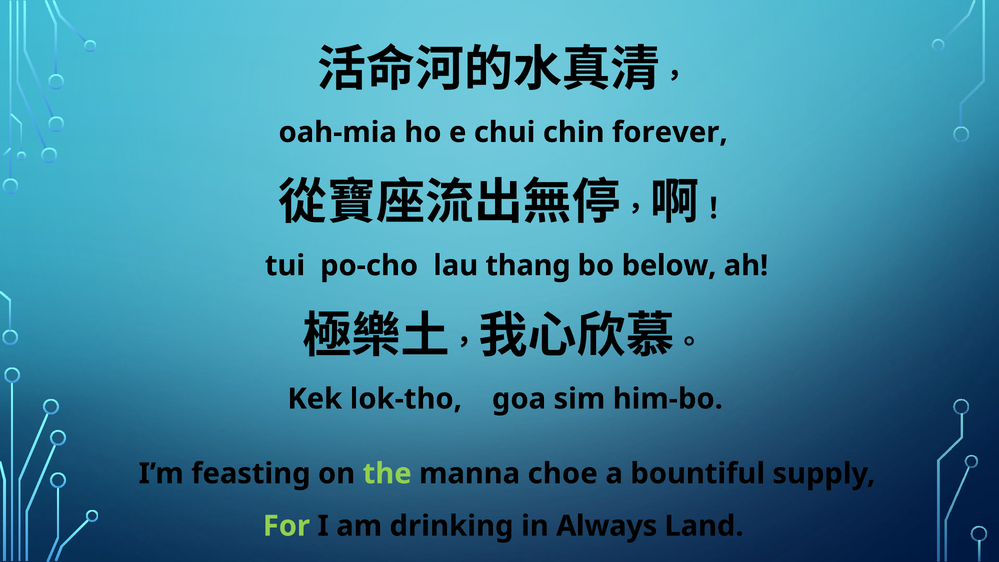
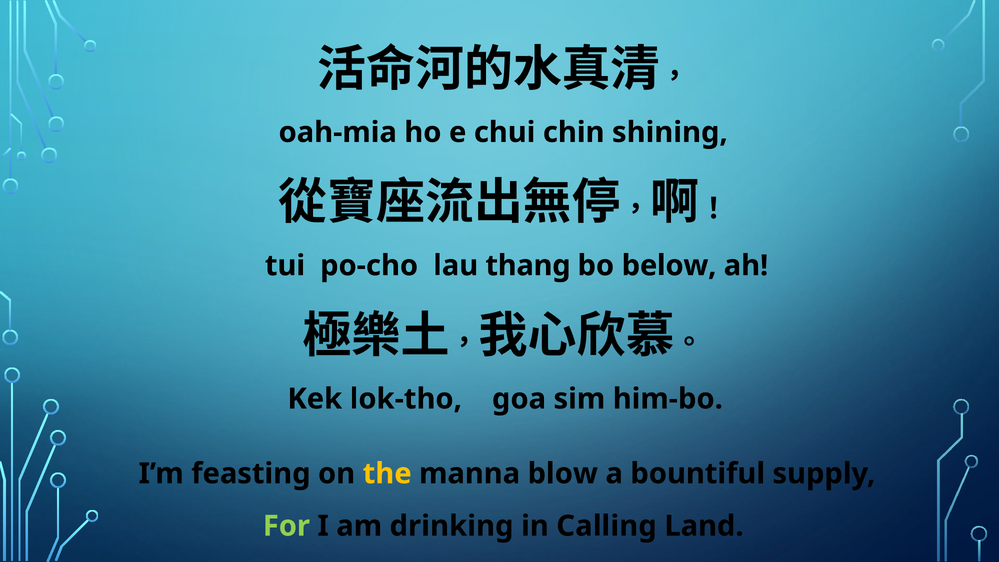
forever: forever -> shining
the colour: light green -> yellow
choe: choe -> blow
Always: Always -> Calling
